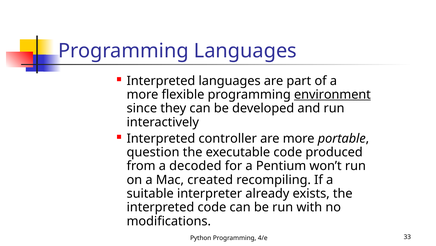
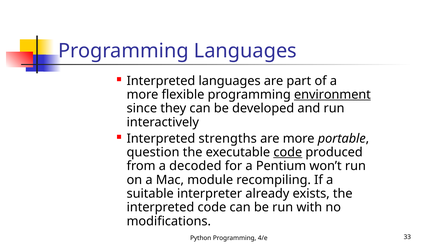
controller: controller -> strengths
code at (288, 152) underline: none -> present
created: created -> module
